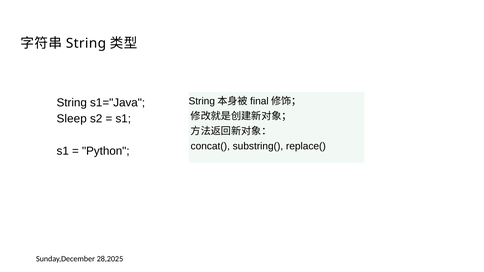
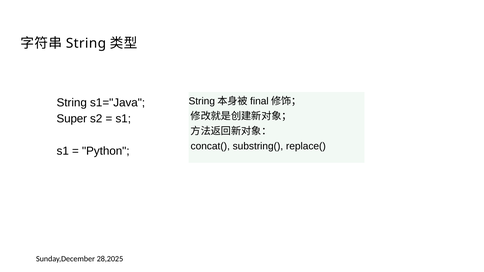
Sleep: Sleep -> Super
